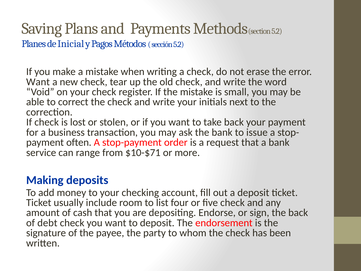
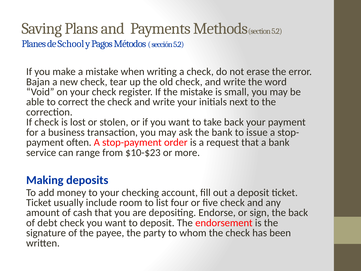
Inicial: Inicial -> School
Want at (38, 82): Want -> Bajan
$10-$71: $10-$71 -> $10-$23
